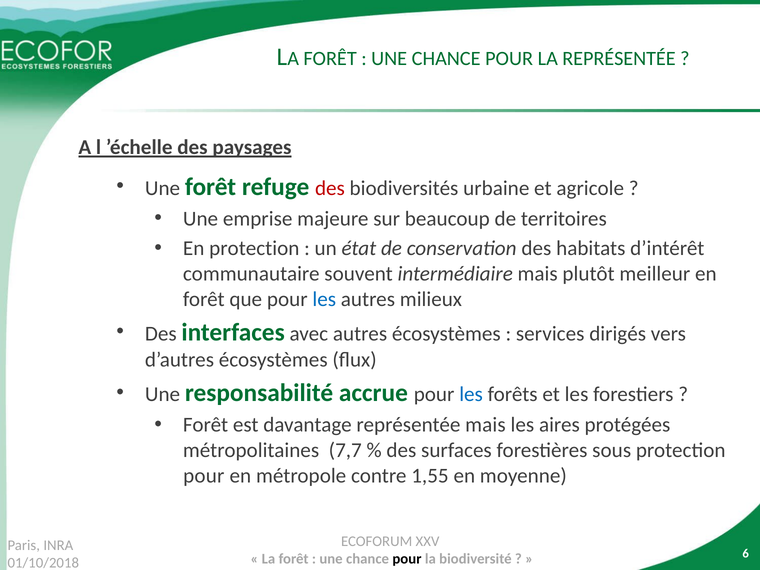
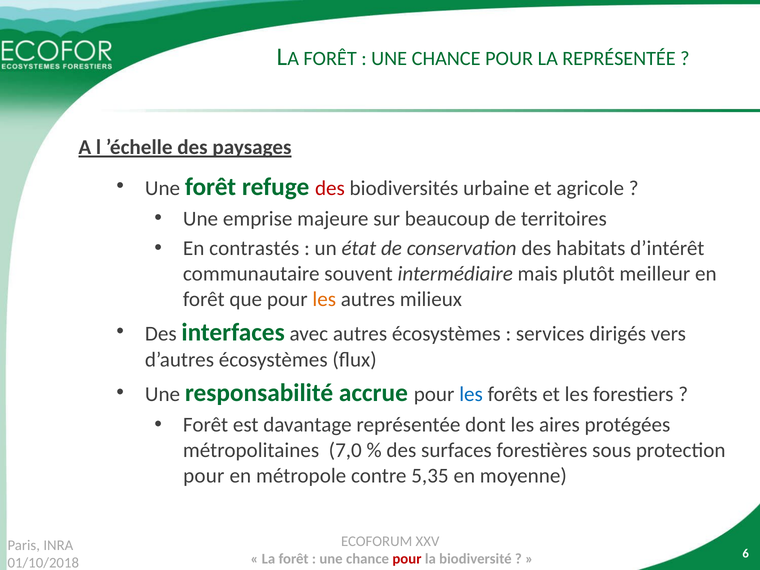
En protection: protection -> contrastés
les at (324, 299) colour: blue -> orange
représentée mais: mais -> dont
7,7: 7,7 -> 7,0
1,55: 1,55 -> 5,35
pour at (407, 559) colour: black -> red
